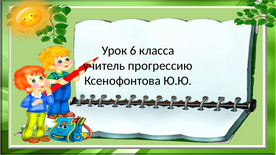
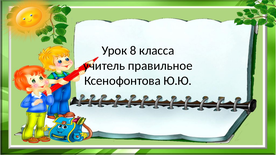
6: 6 -> 8
прогрессию: прогрессию -> правильное
